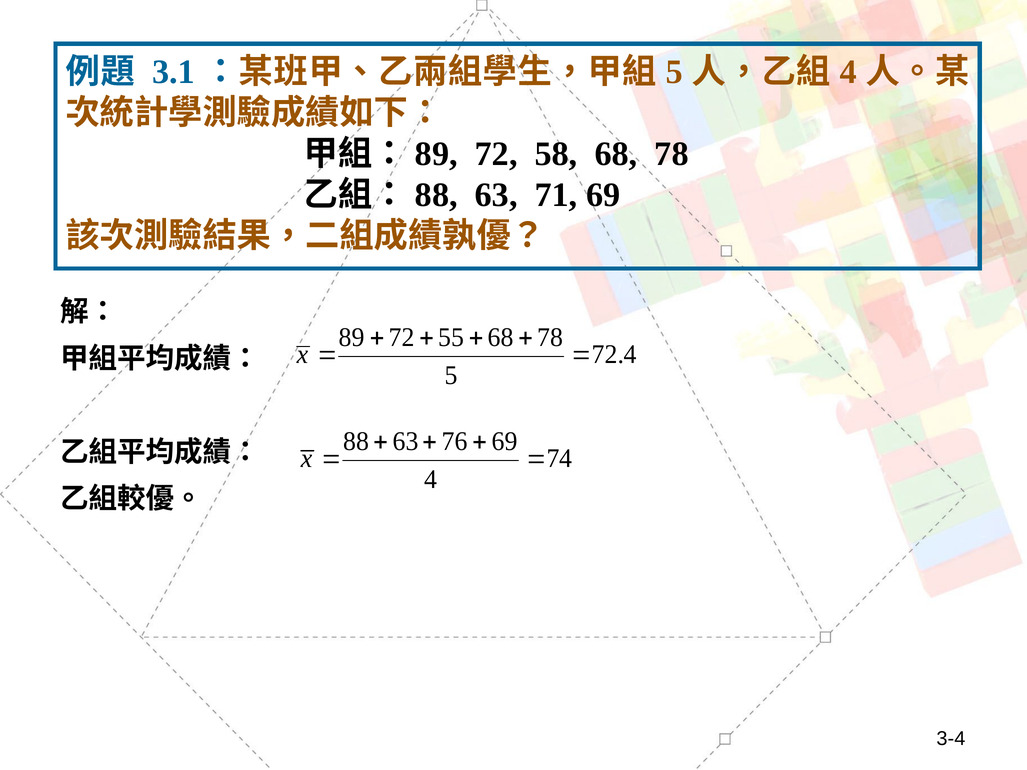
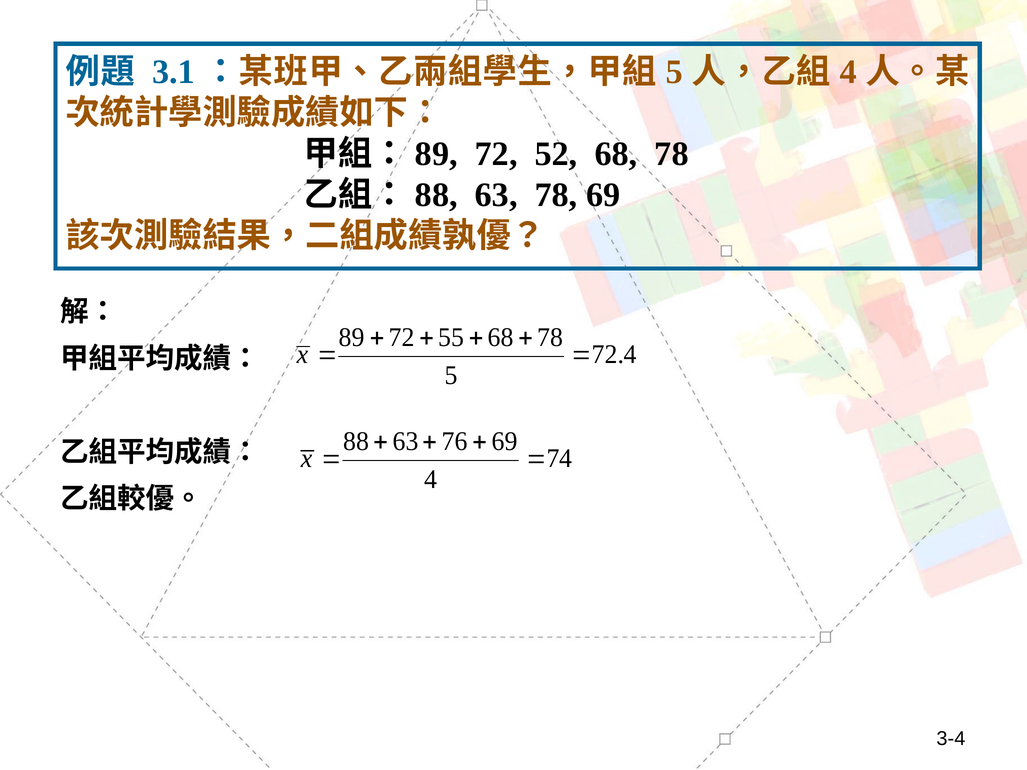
58: 58 -> 52
63 71: 71 -> 78
